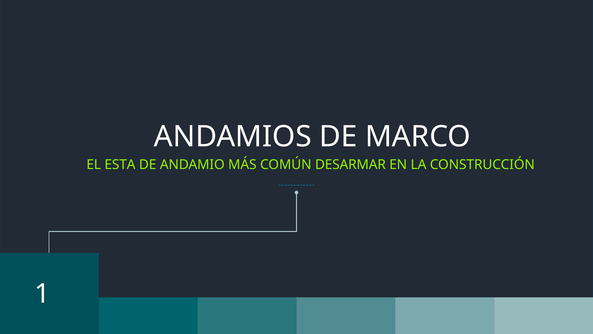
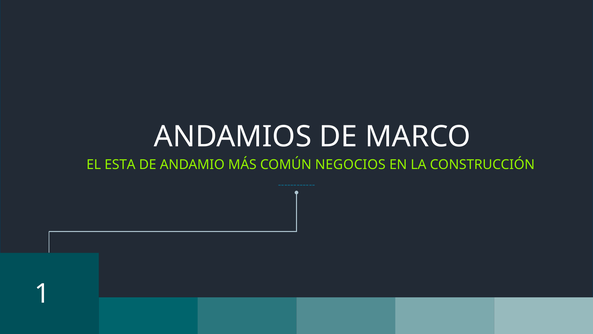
DESARMAR: DESARMAR -> NEGOCIOS
